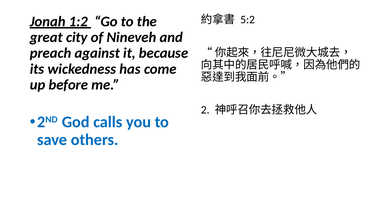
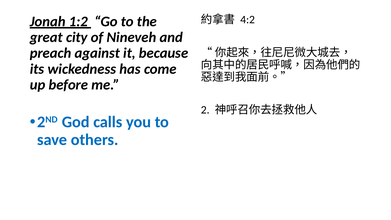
5:2: 5:2 -> 4:2
